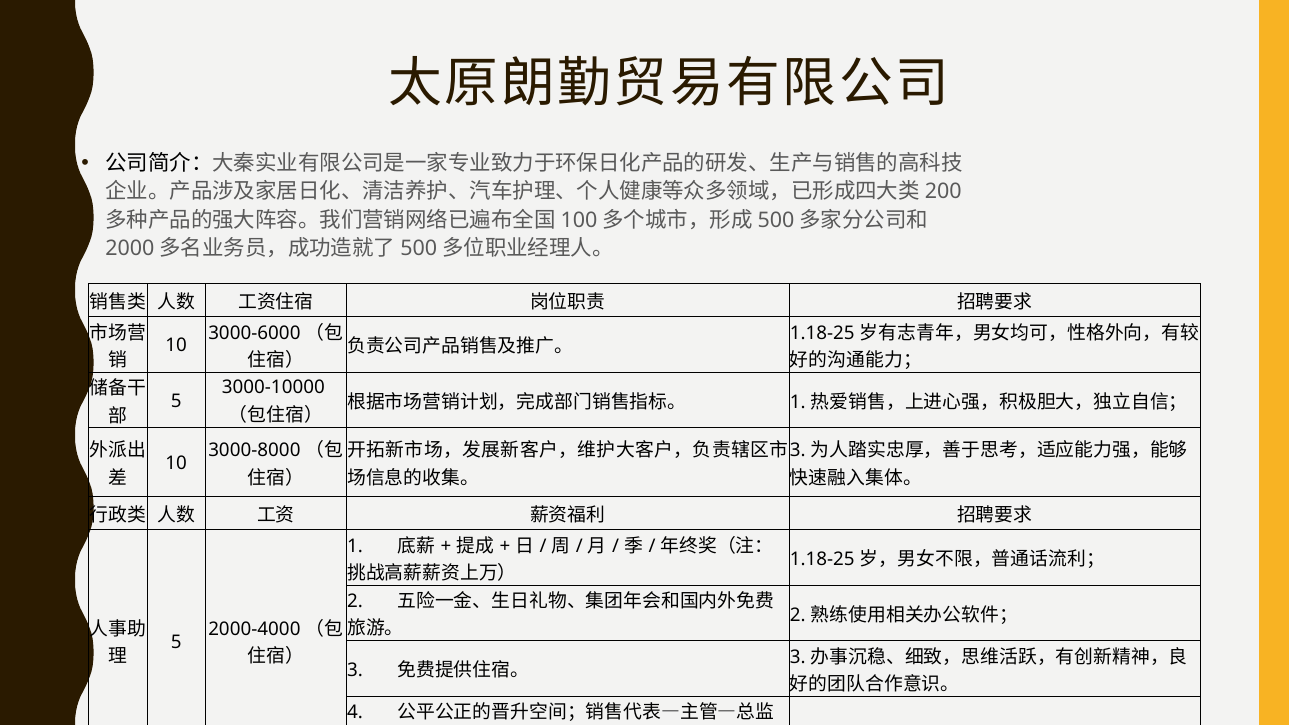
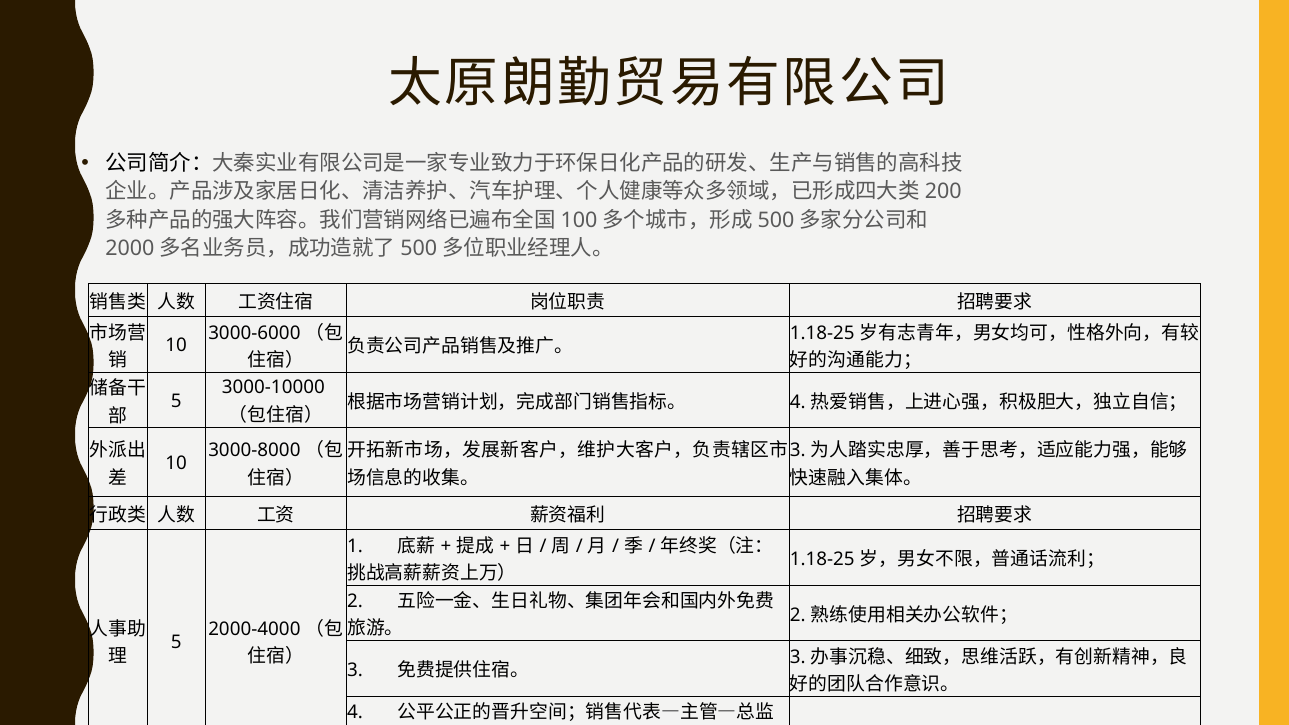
1 at (798, 402): 1 -> 4
